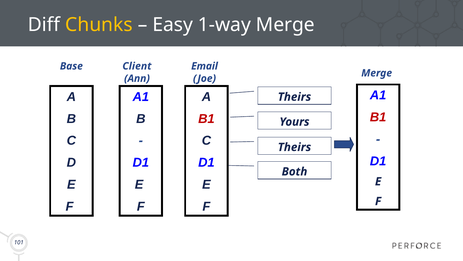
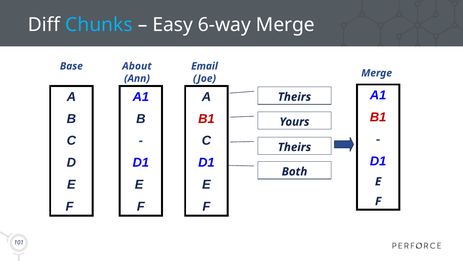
Chunks colour: yellow -> light blue
1-way: 1-way -> 6-way
Client: Client -> About
